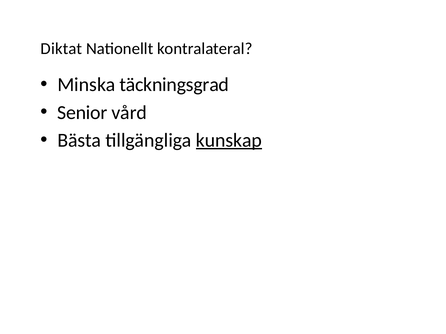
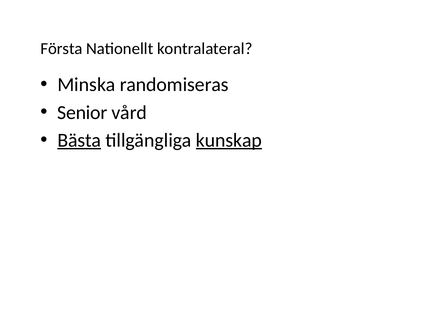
Diktat: Diktat -> Första
täckningsgrad: täckningsgrad -> randomiseras
Bästa underline: none -> present
